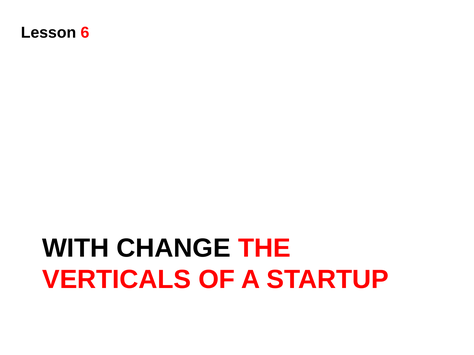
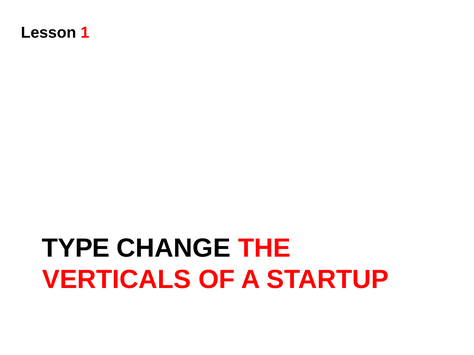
6: 6 -> 1
WITH: WITH -> TYPE
